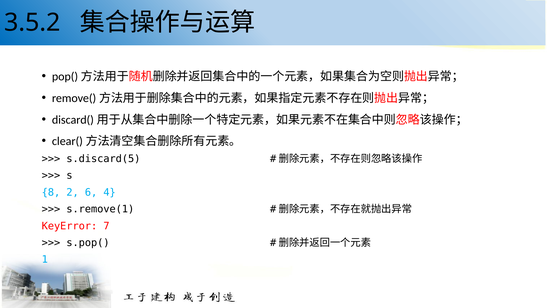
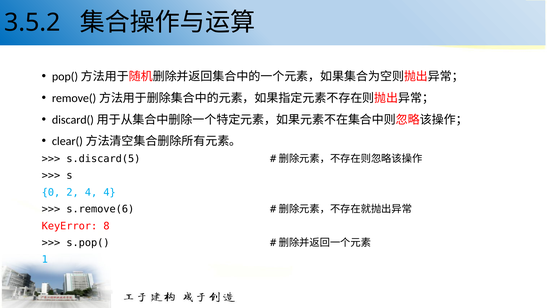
8: 8 -> 0
2 6: 6 -> 4
s.remove(1: s.remove(1 -> s.remove(6
7: 7 -> 8
